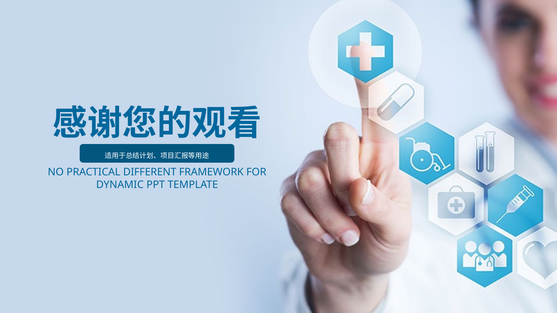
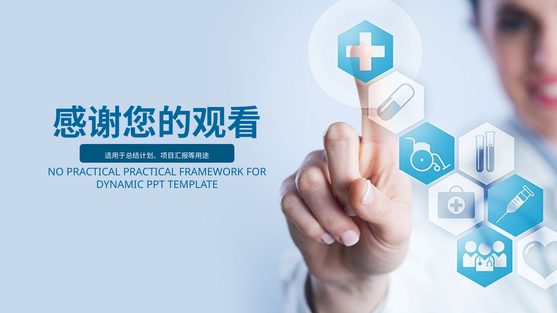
PRACTICAL DIFFERENT: DIFFERENT -> PRACTICAL
